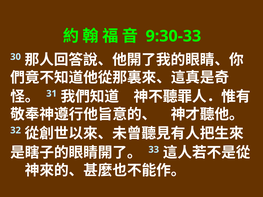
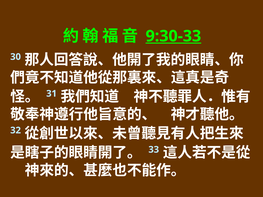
9:30-33 underline: none -> present
